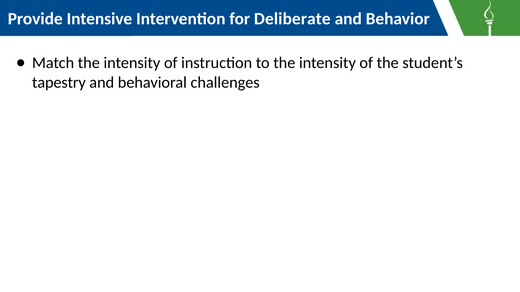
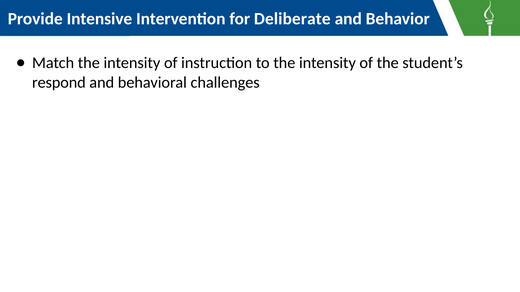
tapestry: tapestry -> respond
